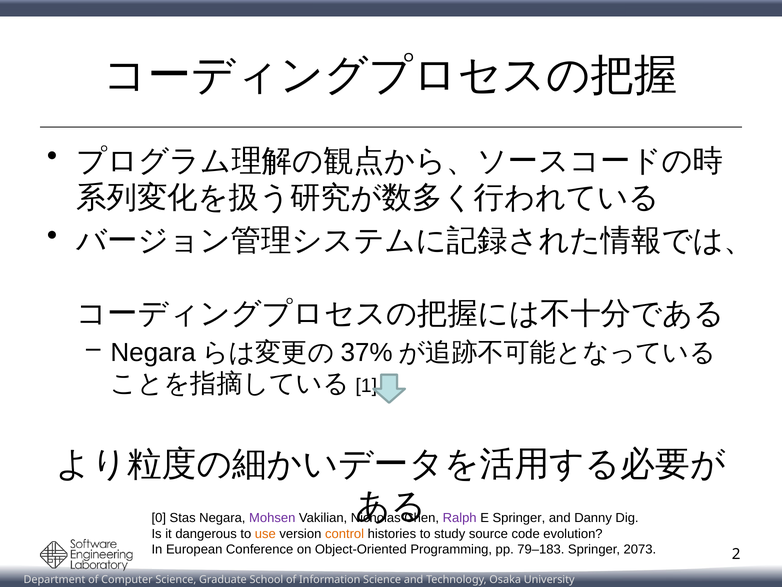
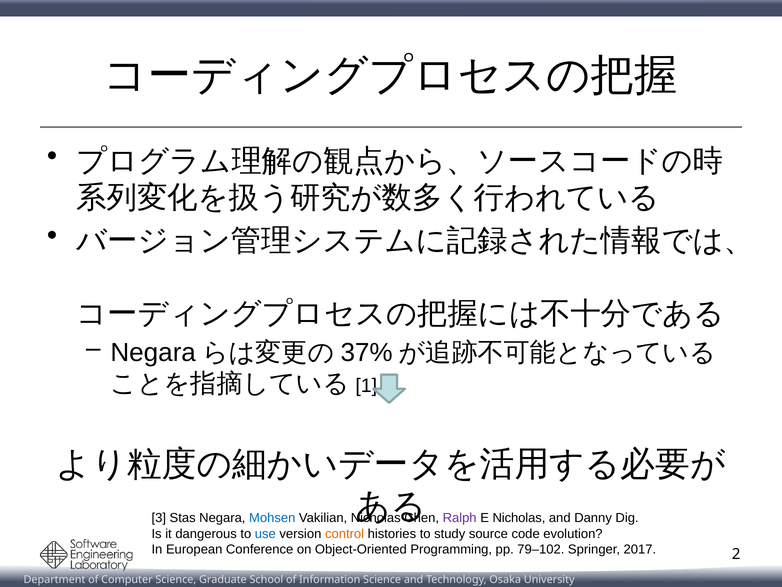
0: 0 -> 3
Mohsen colour: purple -> blue
E Springer: Springer -> Nicholas
use colour: orange -> blue
79–183: 79–183 -> 79–102
2073: 2073 -> 2017
